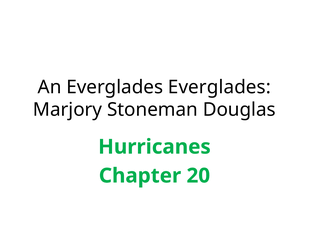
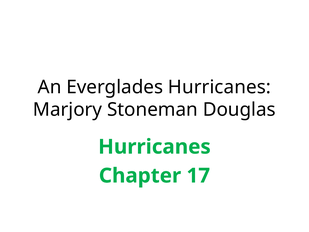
Everglades Everglades: Everglades -> Hurricanes
20: 20 -> 17
